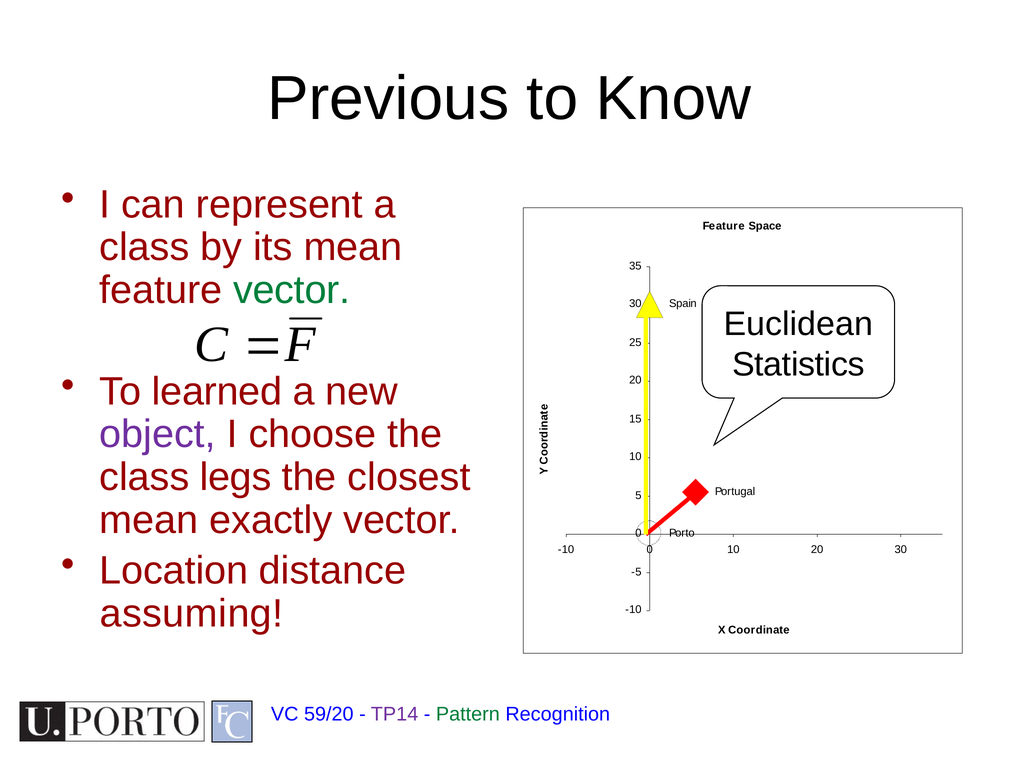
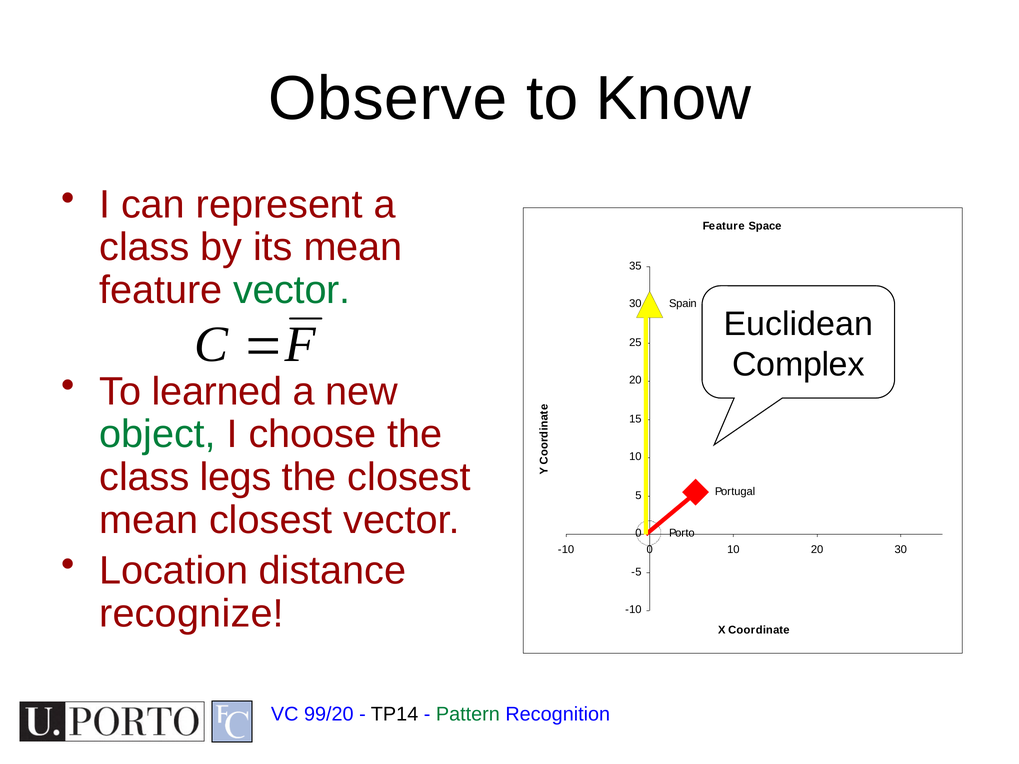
Previous: Previous -> Observe
Statistics: Statistics -> Complex
object colour: purple -> green
mean exactly: exactly -> closest
assuming: assuming -> recognize
59/20: 59/20 -> 99/20
TP14 colour: purple -> black
